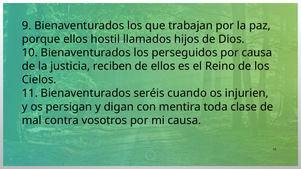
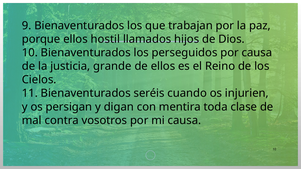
reciben: reciben -> grande
